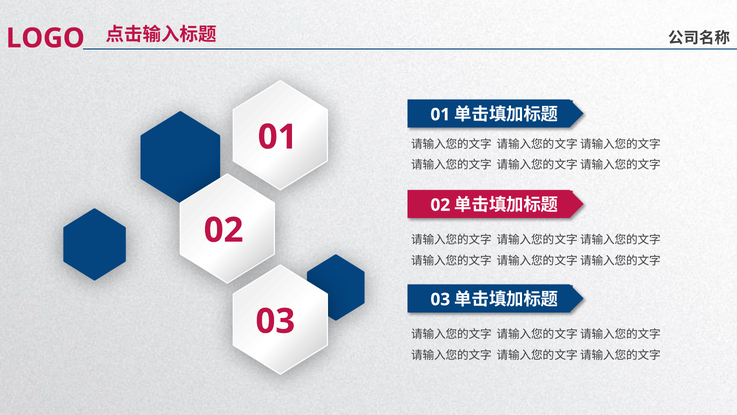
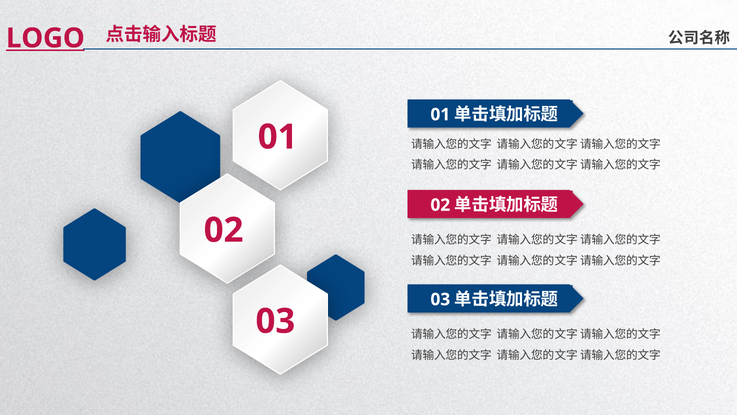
LOGO underline: none -> present
